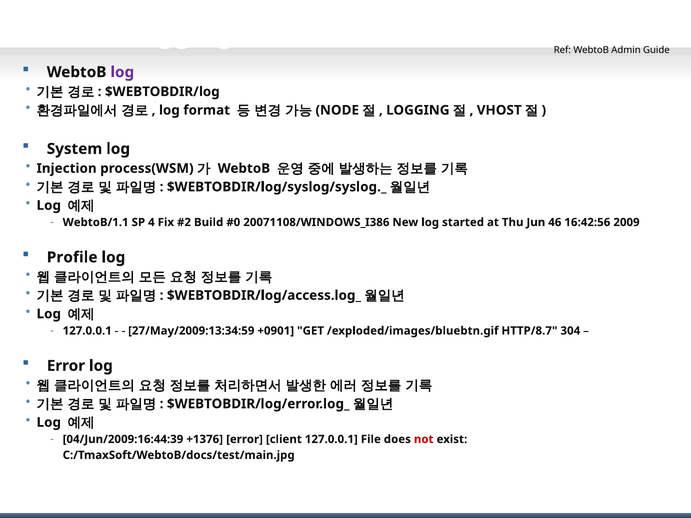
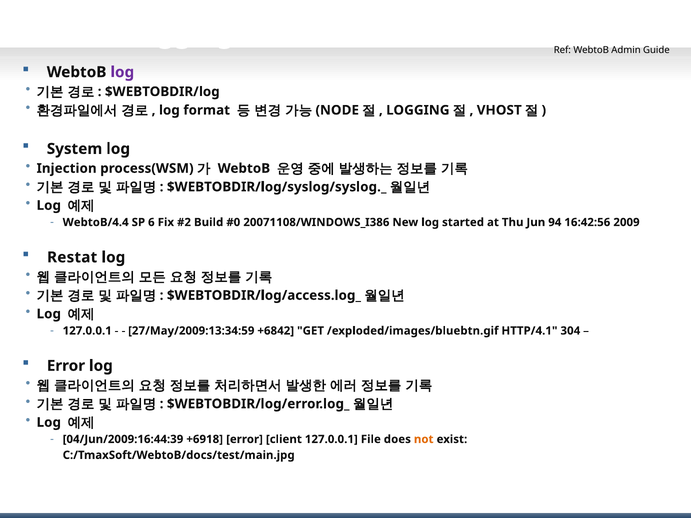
WebtoB/1.1: WebtoB/1.1 -> WebtoB/4.4
4: 4 -> 6
46: 46 -> 94
Profile: Profile -> Restat
+0901: +0901 -> +6842
HTTP/8.7: HTTP/8.7 -> HTTP/4.1
+1376: +1376 -> +6918
not colour: red -> orange
